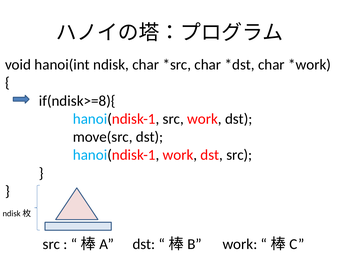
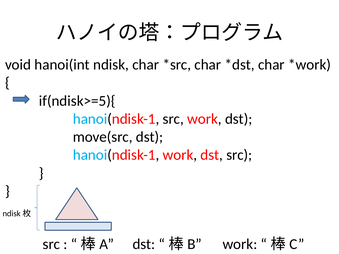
if(ndisk>=8){: if(ndisk>=8){ -> if(ndisk>=5){
